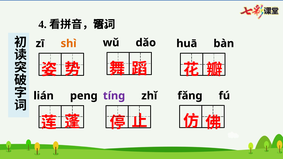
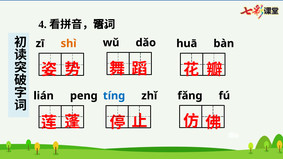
tíng colour: purple -> blue
